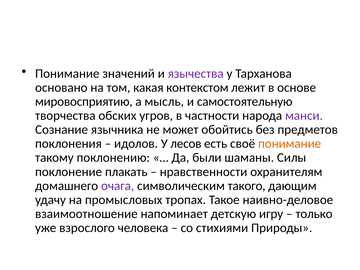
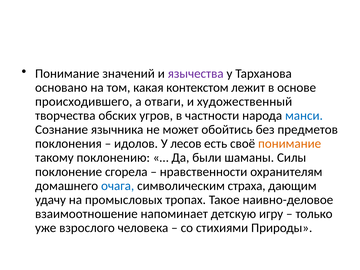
мировосприятию: мировосприятию -> происходившего
мысль: мысль -> отваги
самостоятельную: самостоятельную -> художественный
манси colour: purple -> blue
плакать: плакать -> сгорела
очага colour: purple -> blue
такого: такого -> страха
